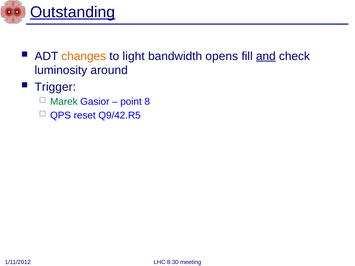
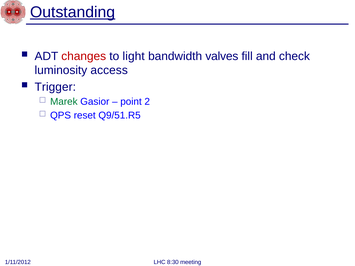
changes colour: orange -> red
opens: opens -> valves
and underline: present -> none
around: around -> access
8: 8 -> 2
Q9/42.R5: Q9/42.R5 -> Q9/51.R5
